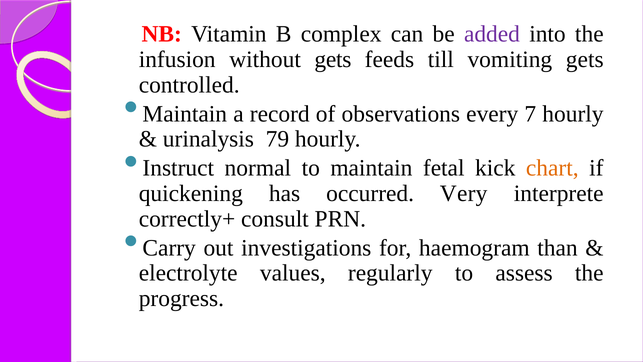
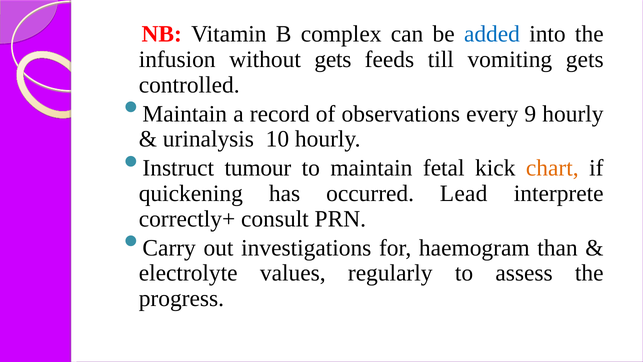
added colour: purple -> blue
7: 7 -> 9
79: 79 -> 10
normal: normal -> tumour
Very: Very -> Lead
